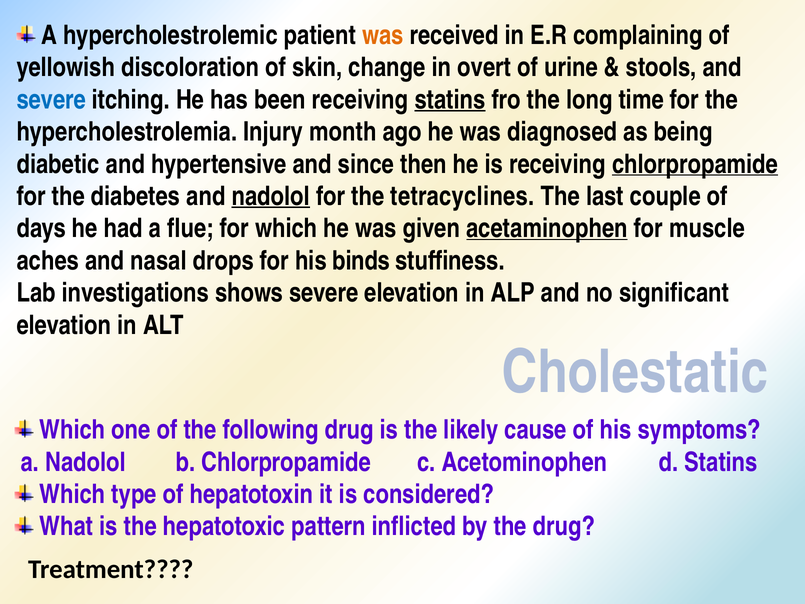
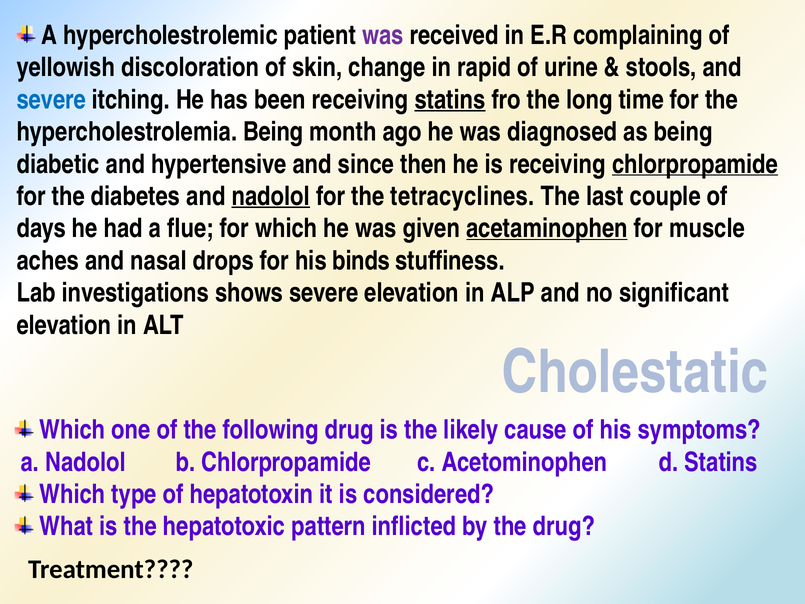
was at (383, 35) colour: orange -> purple
overt: overt -> rapid
hypercholestrolemia Injury: Injury -> Being
